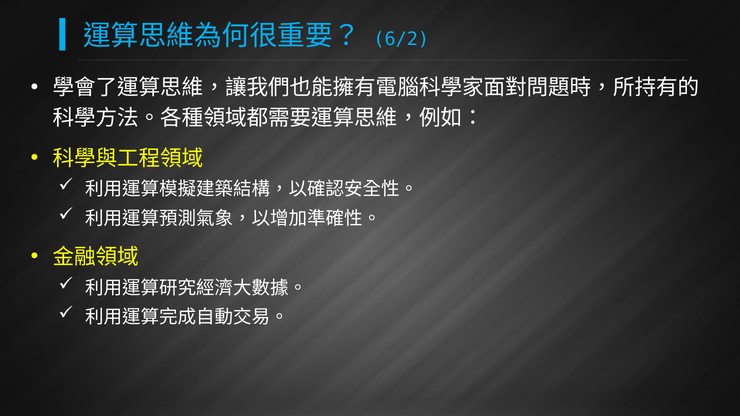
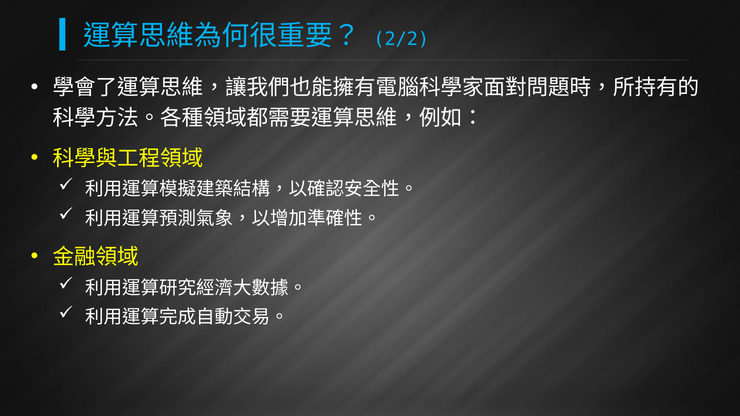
6/2: 6/2 -> 2/2
